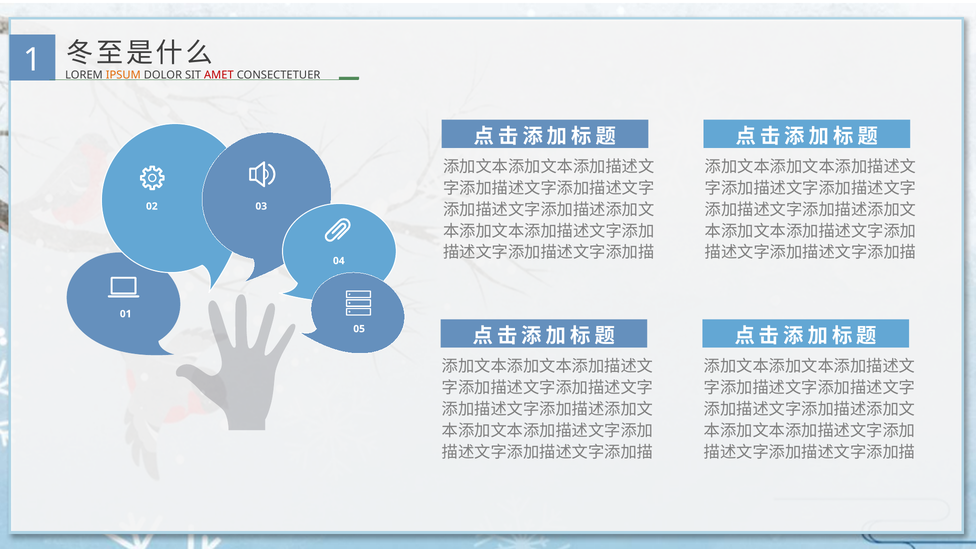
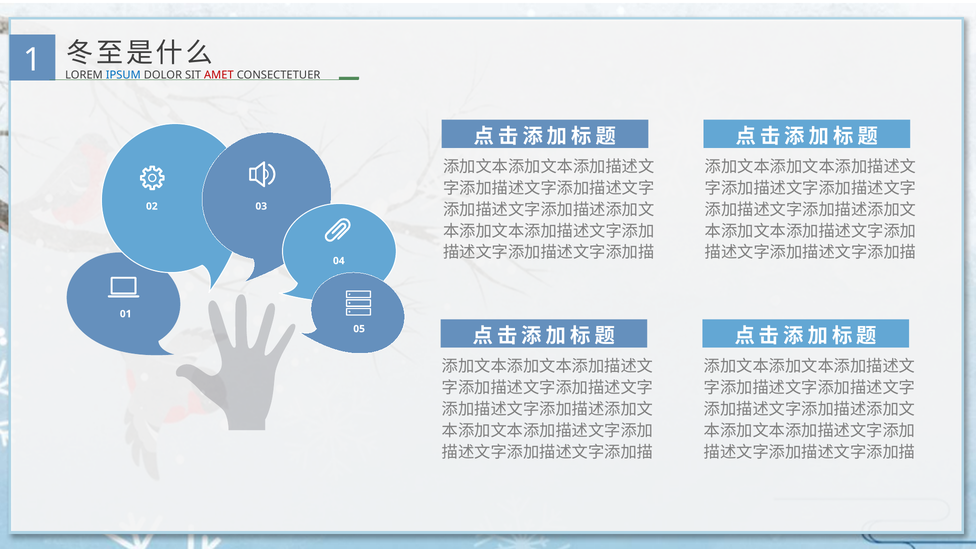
IPSUM colour: orange -> blue
